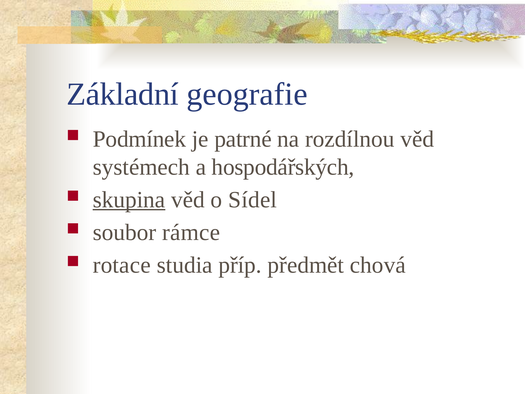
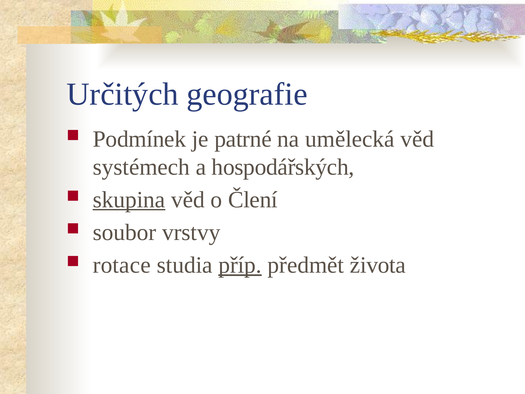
Základní: Základní -> Určitých
rozdílnou: rozdílnou -> umělecká
Sídel: Sídel -> Člení
rámce: rámce -> vrstvy
příp underline: none -> present
chová: chová -> života
